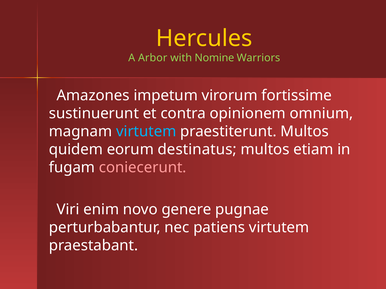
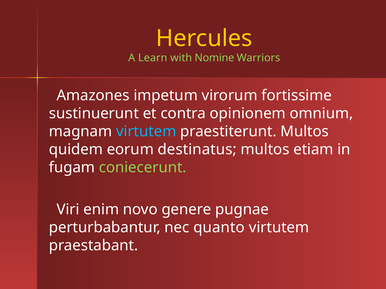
Arbor: Arbor -> Learn
coniecerunt colour: pink -> light green
patiens: patiens -> quanto
